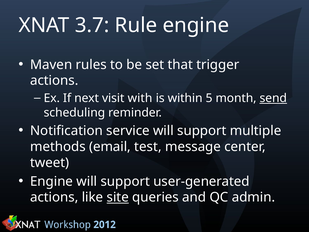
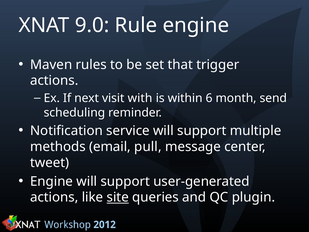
3.7: 3.7 -> 9.0
5: 5 -> 6
send underline: present -> none
test: test -> pull
admin: admin -> plugin
